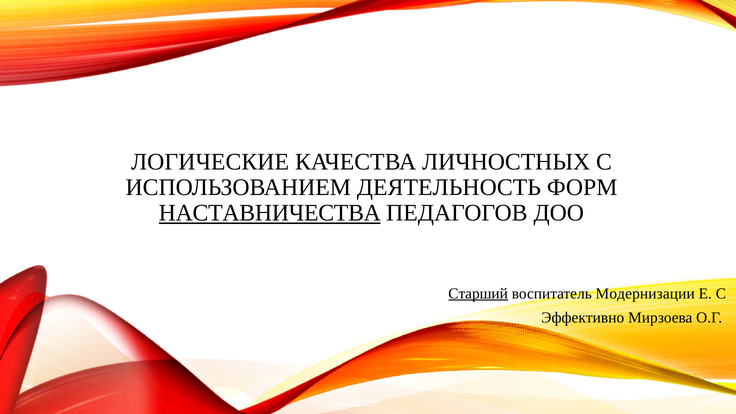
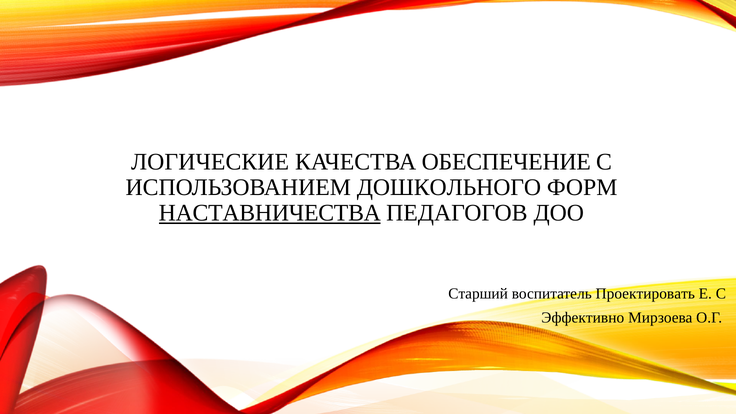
ЛИЧНОСТНЫХ: ЛИЧНОСТНЫХ -> ОБЕСПЕЧЕНИЕ
ДЕЯТЕЛЬНОСТЬ: ДЕЯТЕЛЬНОСТЬ -> ДОШКОЛЬНОГО
Старший underline: present -> none
Модернизации: Модернизации -> Проектировать
